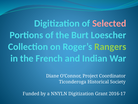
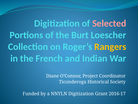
Rangers colour: light green -> yellow
